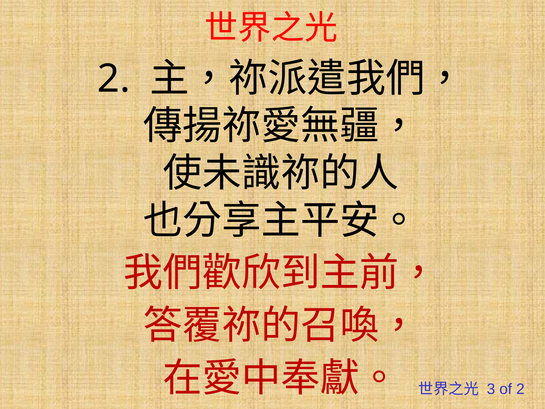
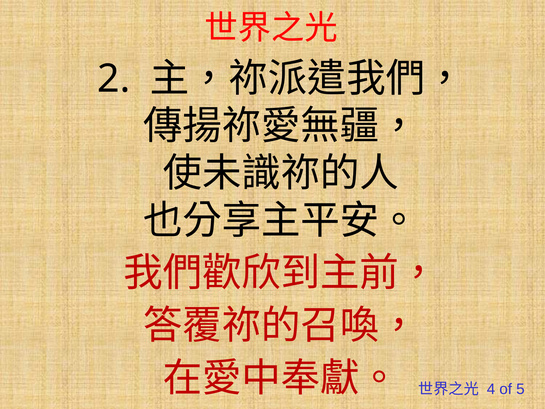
3: 3 -> 4
of 2: 2 -> 5
